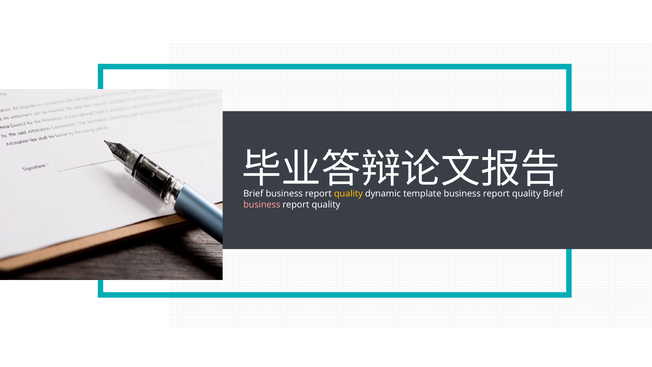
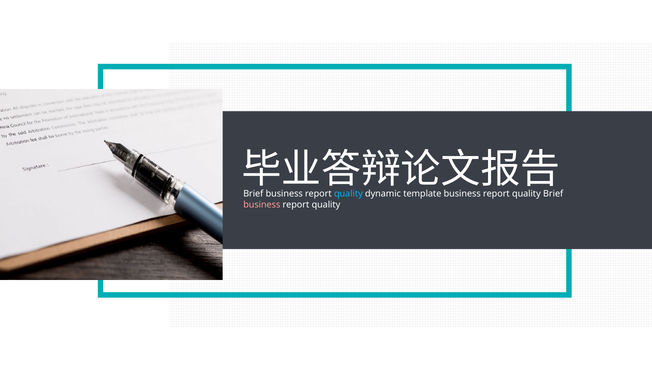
quality at (348, 194) colour: yellow -> light blue
